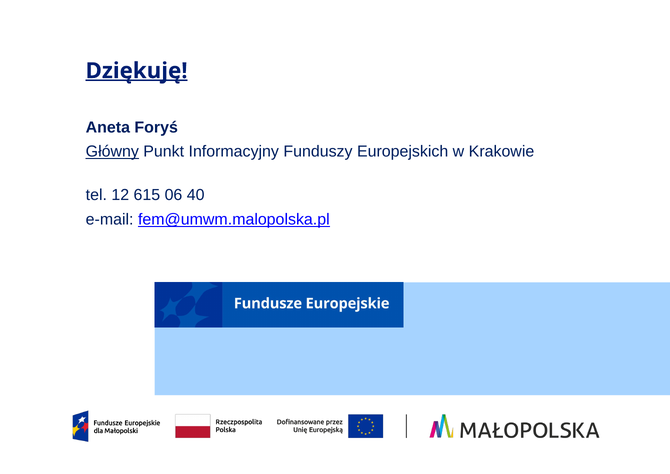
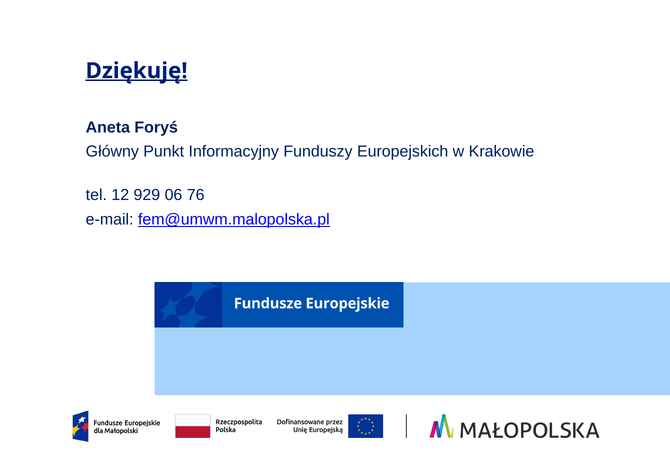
Główny underline: present -> none
615: 615 -> 929
40: 40 -> 76
